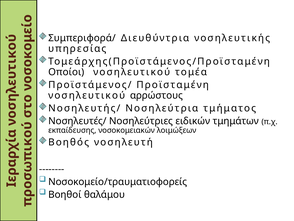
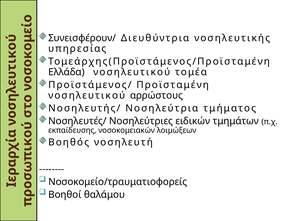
Συμπεριφορά/: Συμπεριφορά/ -> Συνεισφέρουν/
Οποίοι: Οποίοι -> Ελλάδα
